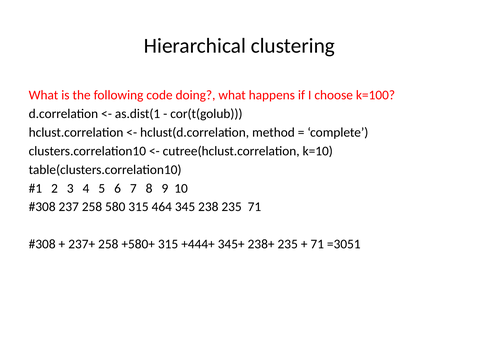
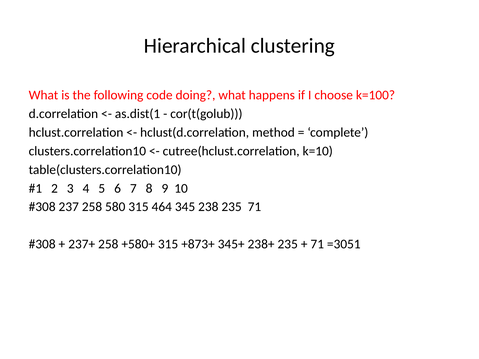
+444+: +444+ -> +873+
